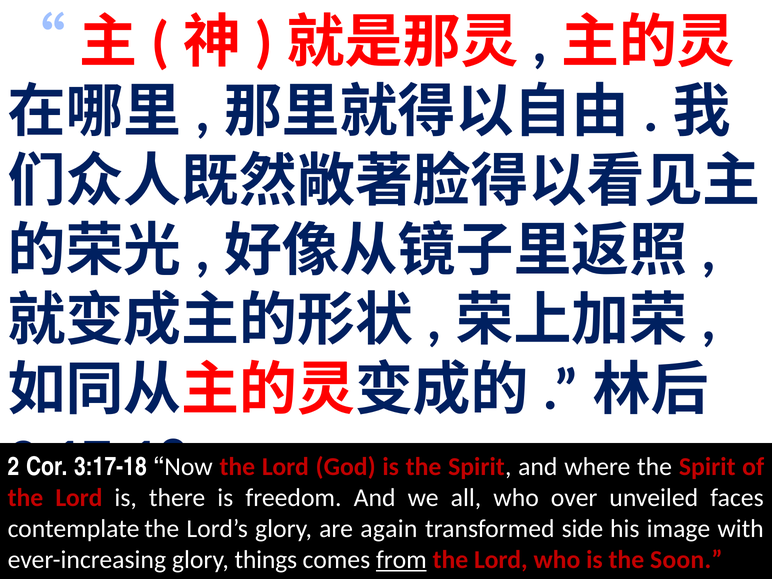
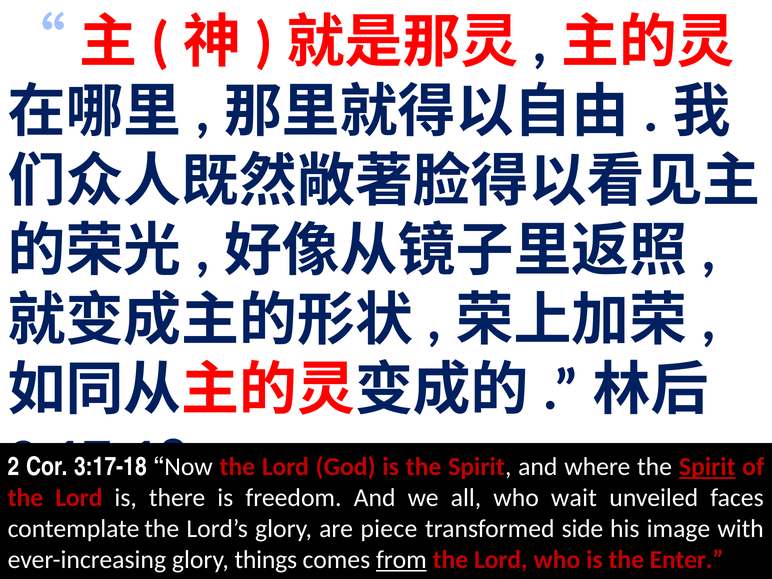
Spirit at (707, 467) underline: none -> present
over: over -> wait
again: again -> piece
Soon: Soon -> Enter
